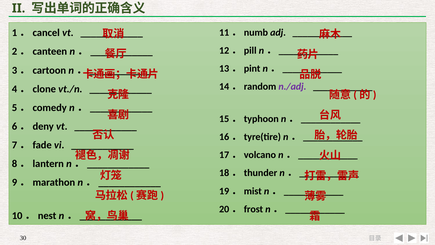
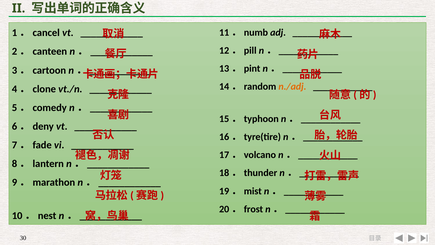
n./adj colour: purple -> orange
